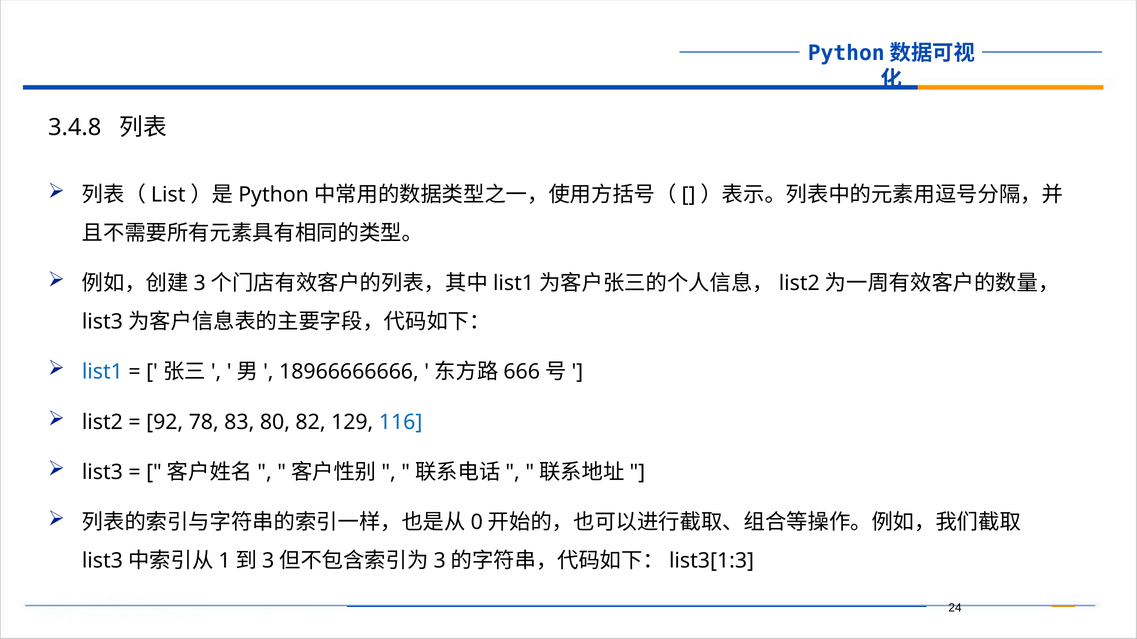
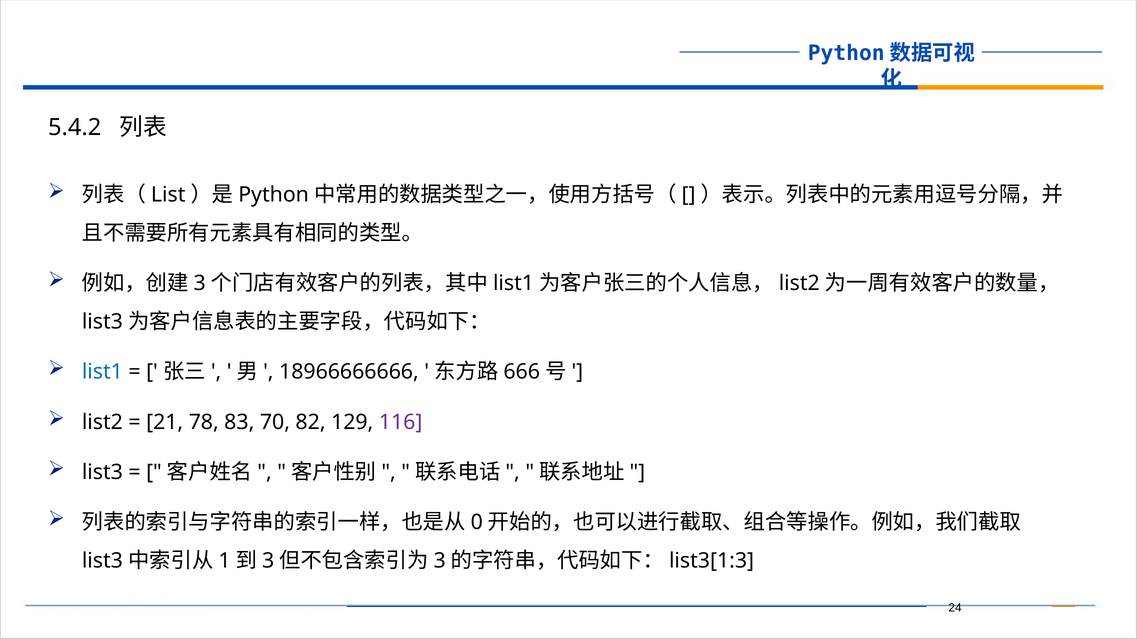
3.4.8: 3.4.8 -> 5.4.2
92: 92 -> 21
80: 80 -> 70
116 colour: blue -> purple
